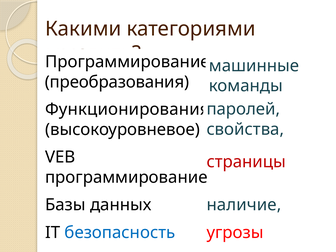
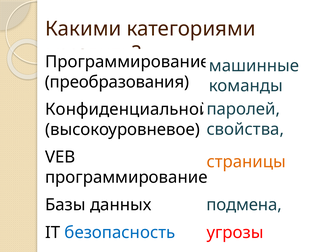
Функционирования: Функционирования -> Конфиденциальной
страницы colour: red -> orange
наличие: наличие -> подмена
